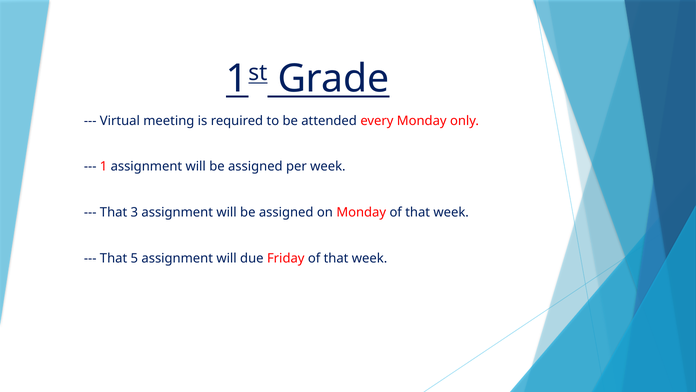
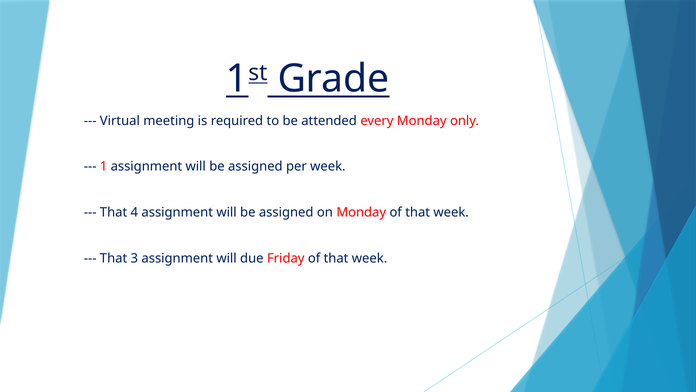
3: 3 -> 4
5: 5 -> 3
